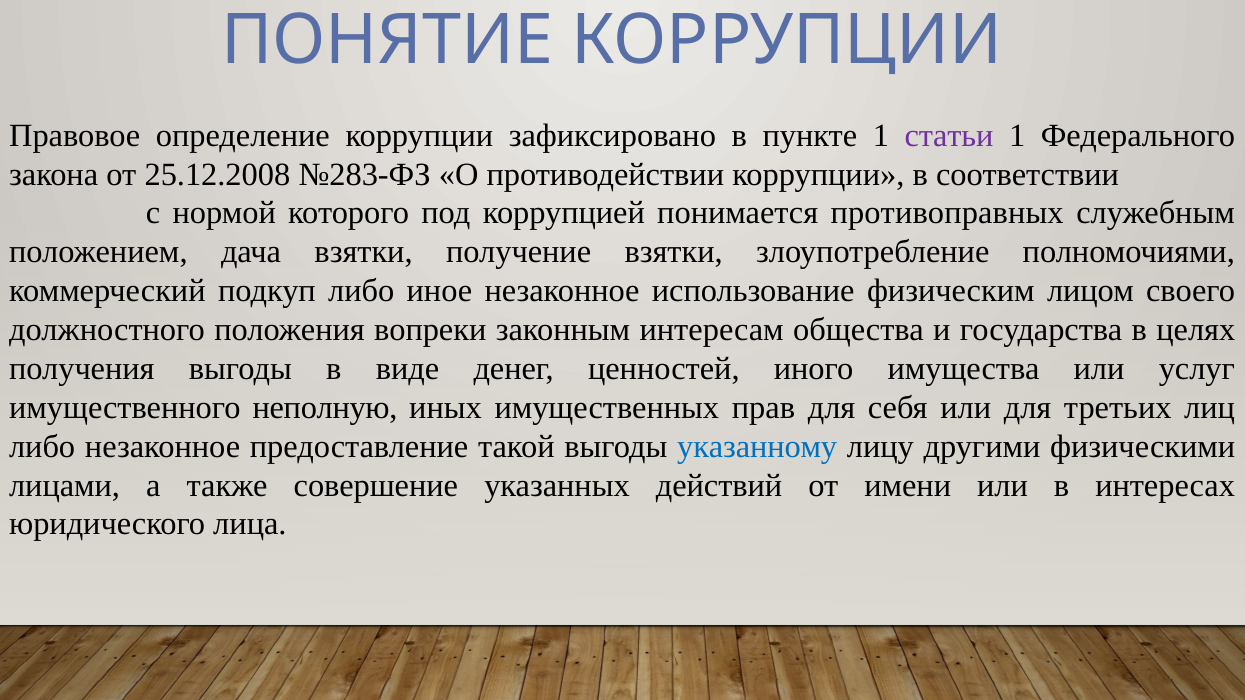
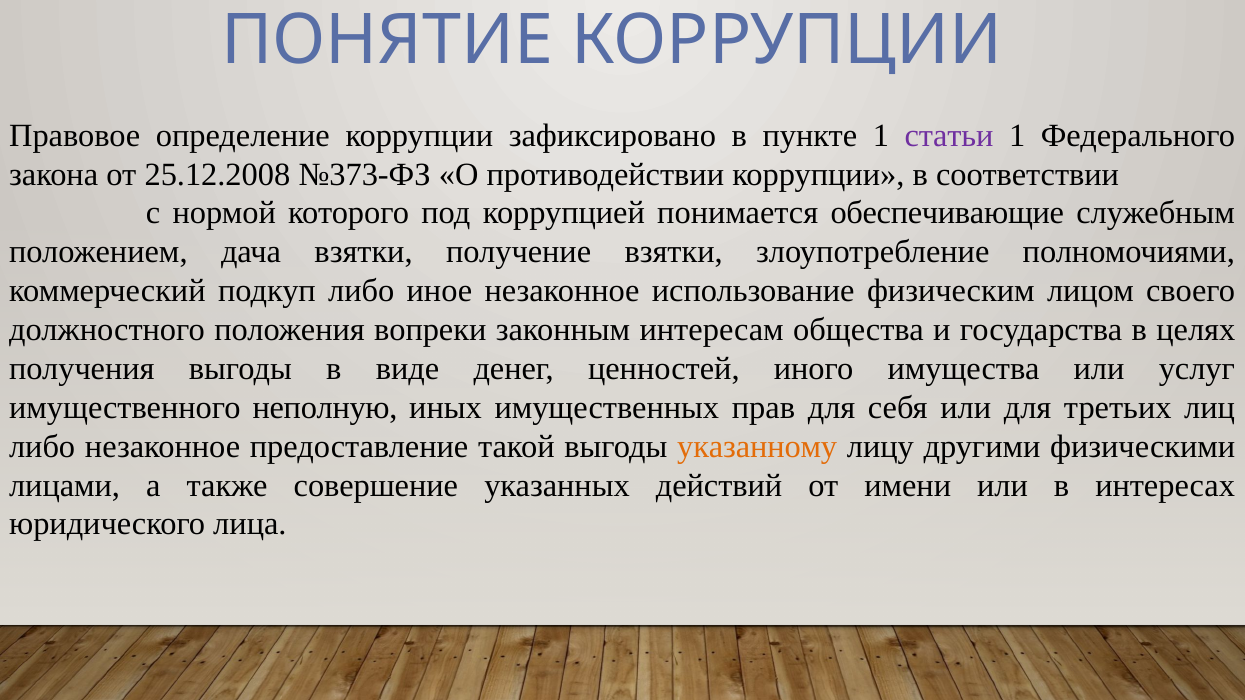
№283-ФЗ: №283-ФЗ -> №373-ФЗ
противоправных: противоправных -> обеспечивающие
указанному colour: blue -> orange
